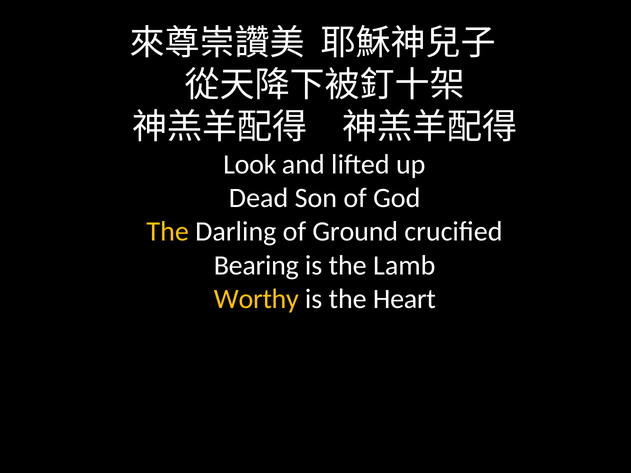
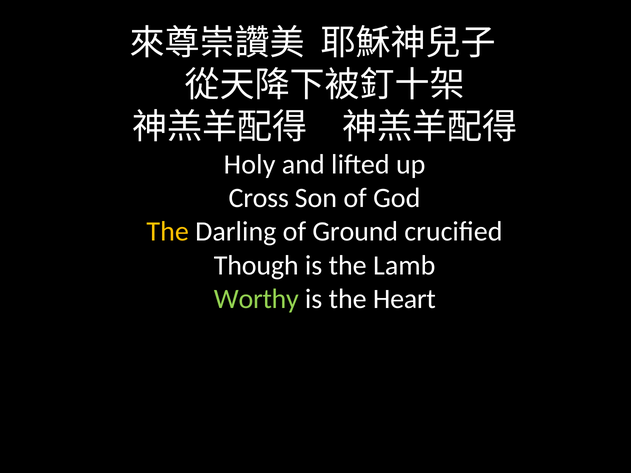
Look: Look -> Holy
Dead: Dead -> Cross
Bearing: Bearing -> Though
Worthy colour: yellow -> light green
